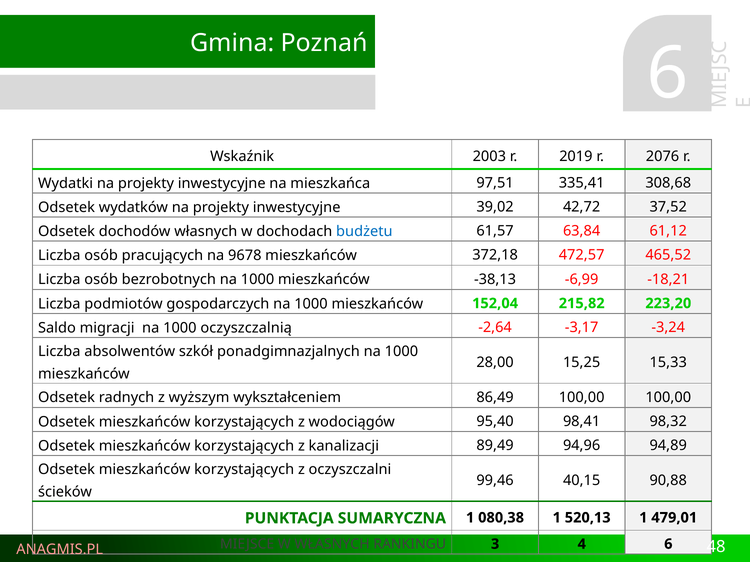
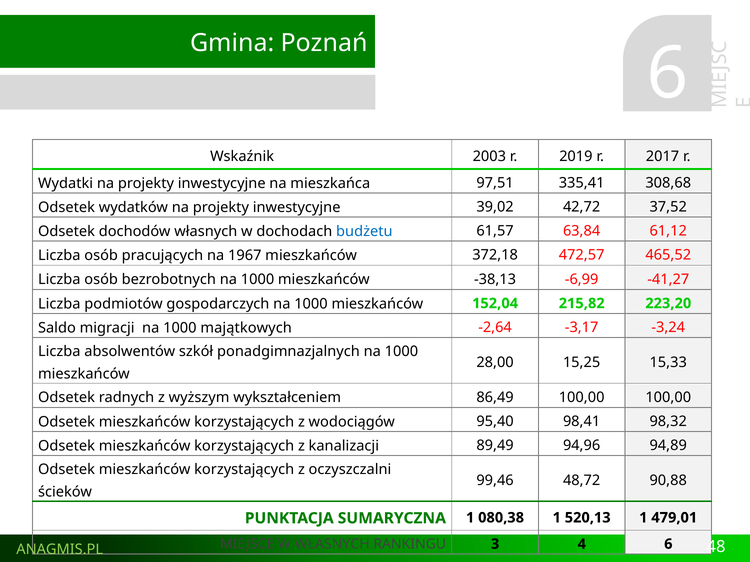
2076: 2076 -> 2017
9678: 9678 -> 1967
-18,21: -18,21 -> -41,27
oczyszczalnią: oczyszczalnią -> majątkowych
40,15: 40,15 -> 48,72
ANAGMIS.PL colour: pink -> light green
